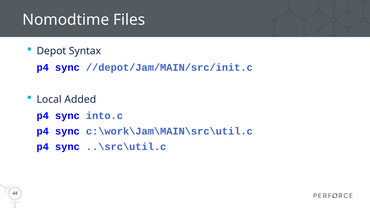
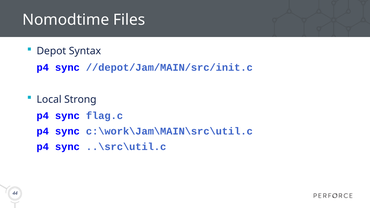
Added: Added -> Strong
into.c: into.c -> flag.c
